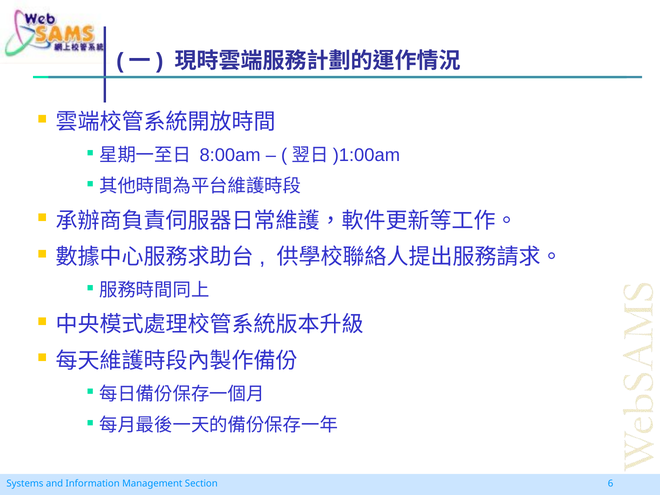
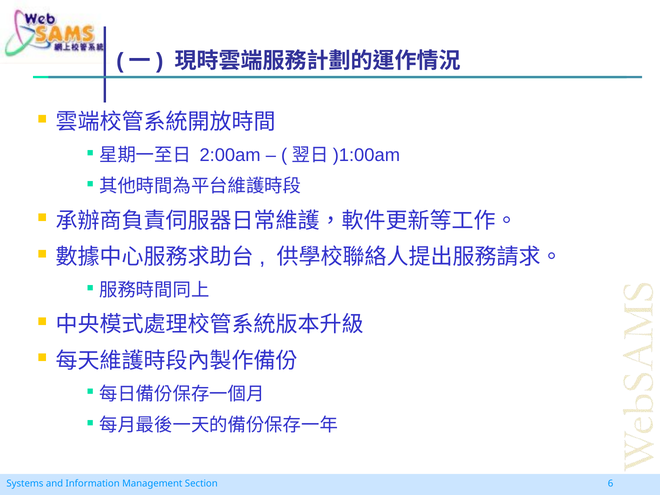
8:00am: 8:00am -> 2:00am
